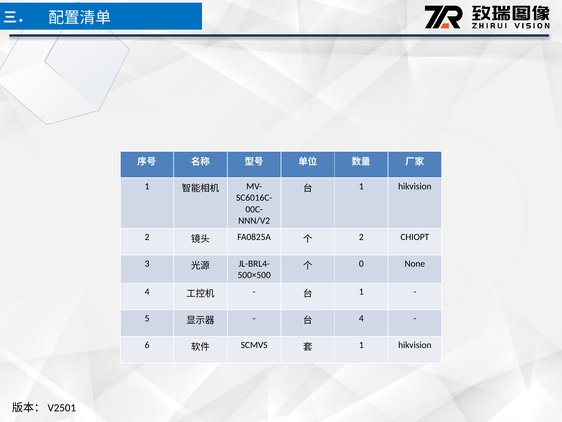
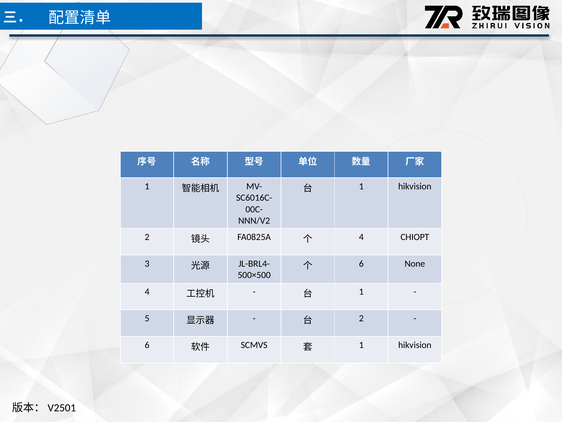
2 at (361, 237): 2 -> 4
0 at (361, 263): 0 -> 6
4 at (361, 318): 4 -> 2
